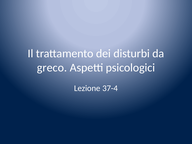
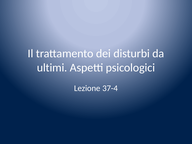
greco: greco -> ultimi
